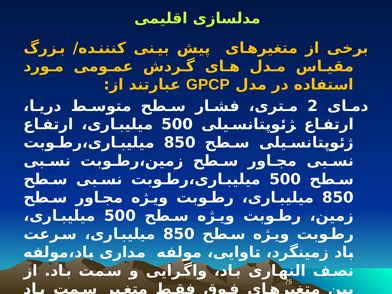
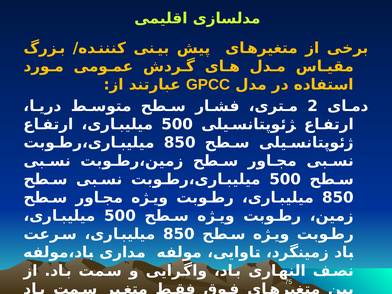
GPCP: GPCP -> GPCC
